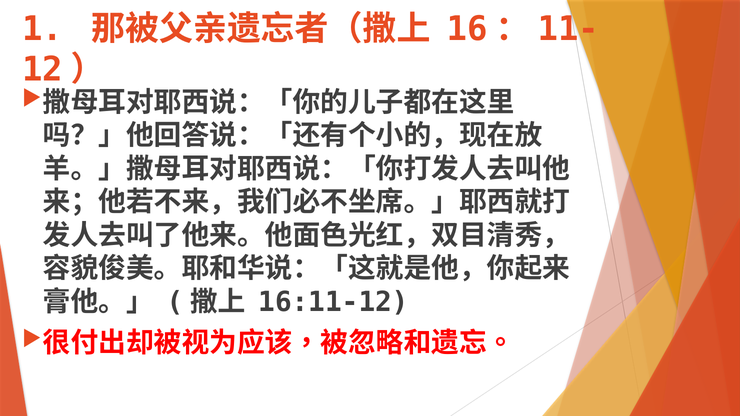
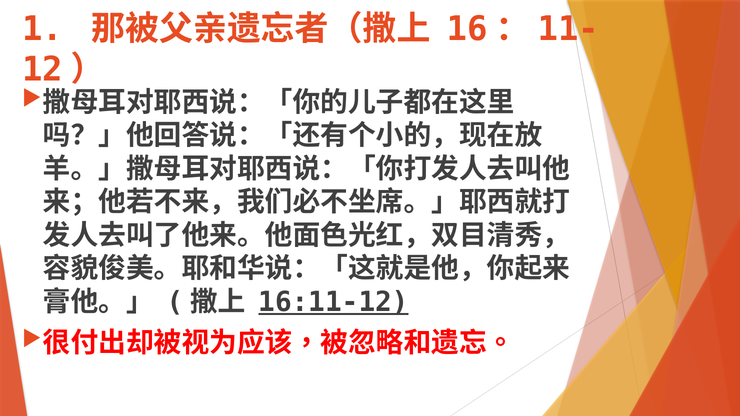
16:11-12 underline: none -> present
